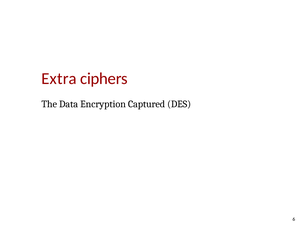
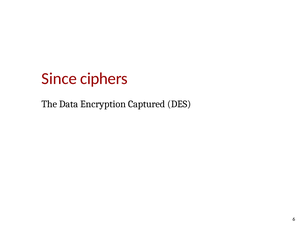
Extra: Extra -> Since
